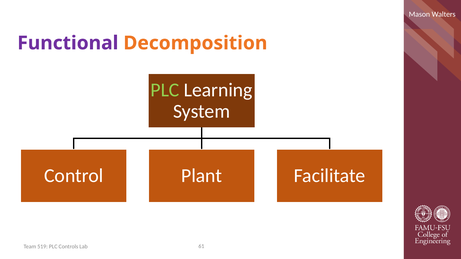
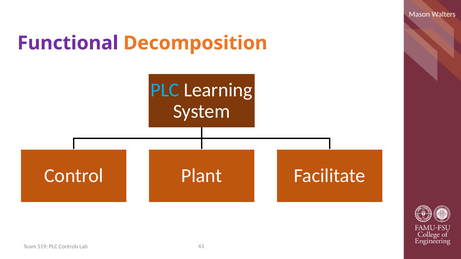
PLC at (165, 90) colour: light green -> light blue
